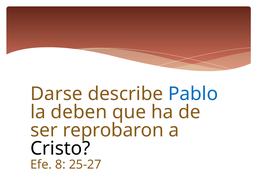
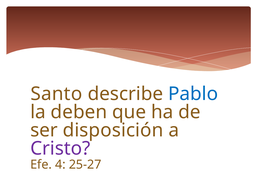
Darse: Darse -> Santo
reprobaron: reprobaron -> disposición
Cristo colour: black -> purple
8: 8 -> 4
